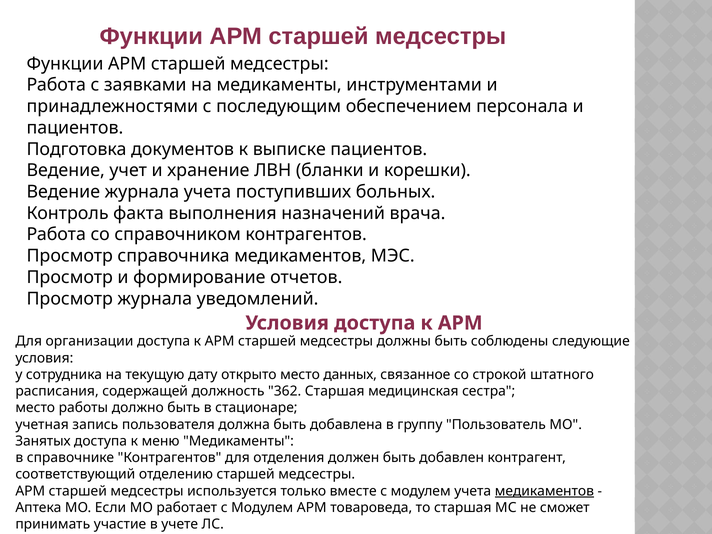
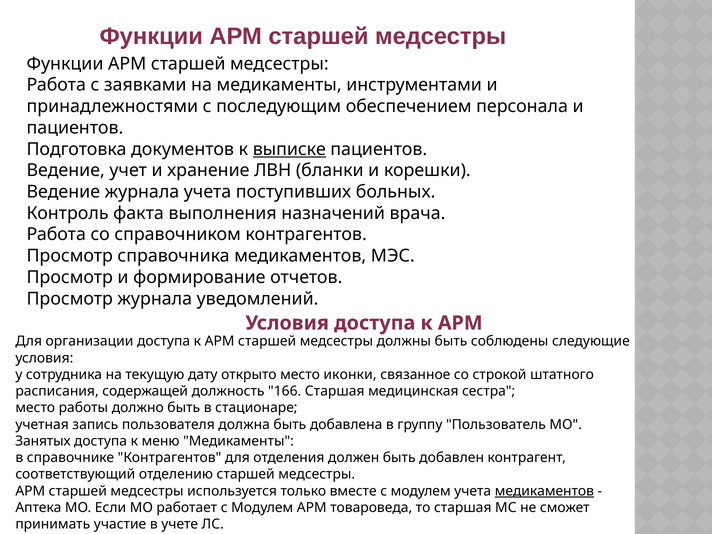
выписке underline: none -> present
данных: данных -> иконки
362: 362 -> 166
